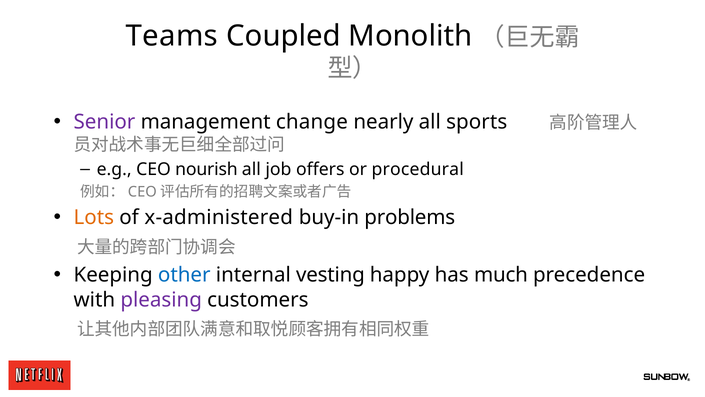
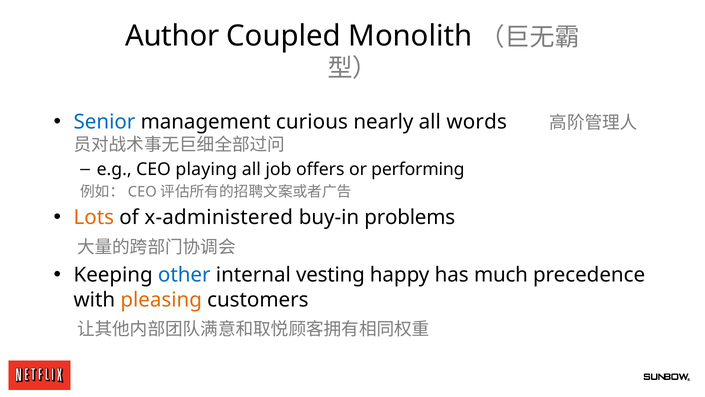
Teams: Teams -> Author
Senior colour: purple -> blue
change: change -> curious
sports: sports -> words
nourish: nourish -> playing
procedural: procedural -> performing
pleasing colour: purple -> orange
